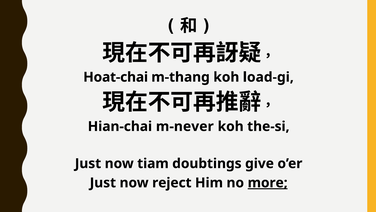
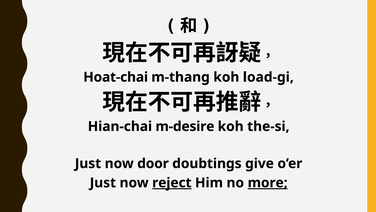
m-never: m-never -> m-desire
tiam: tiam -> door
reject underline: none -> present
